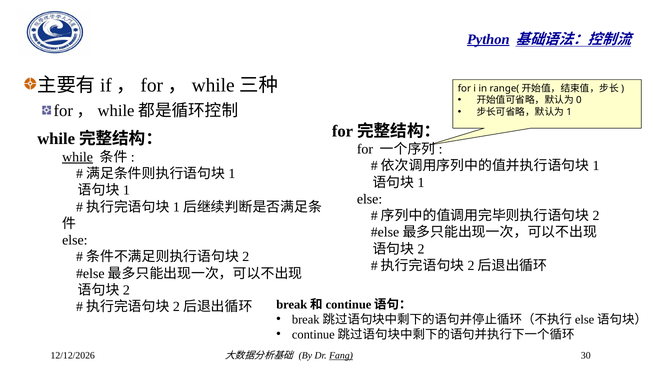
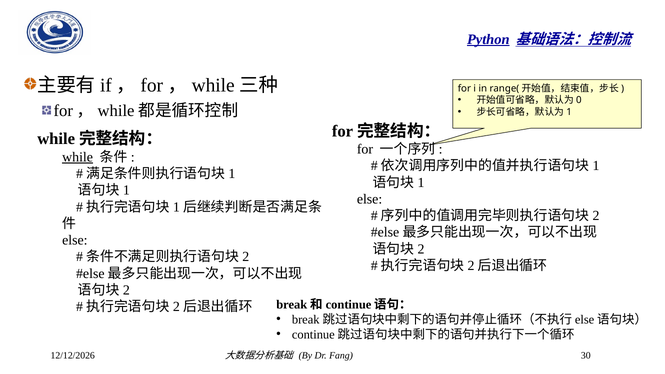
Fang underline: present -> none
